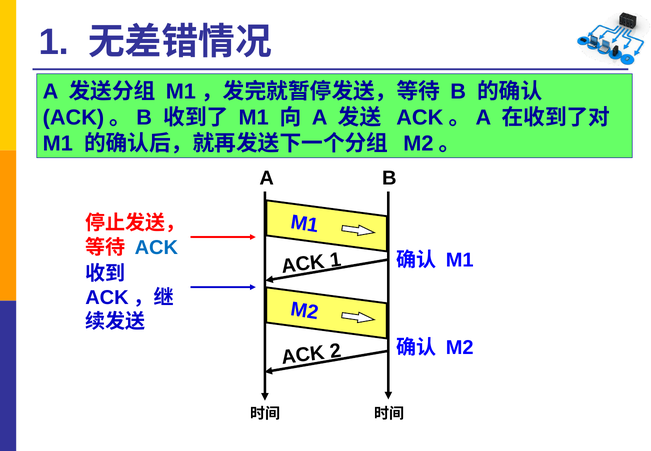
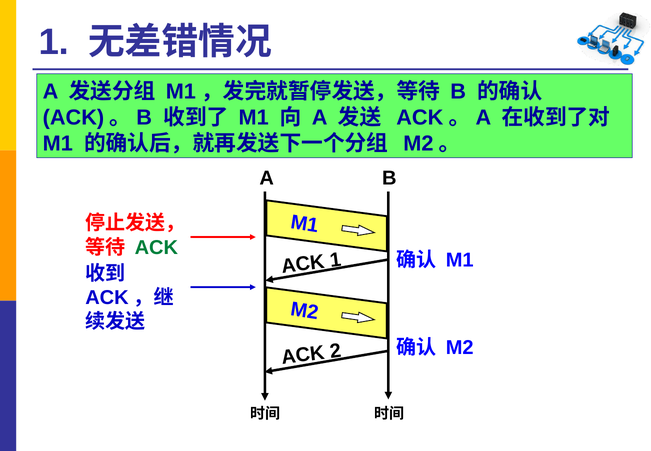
ACK at (156, 247) colour: blue -> green
